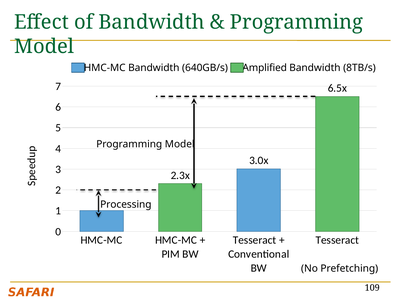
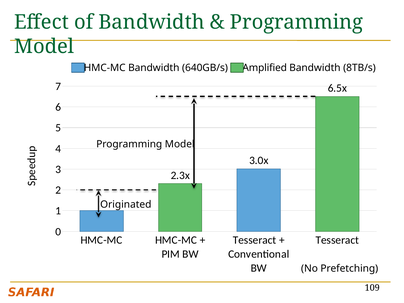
Processing: Processing -> Originated
